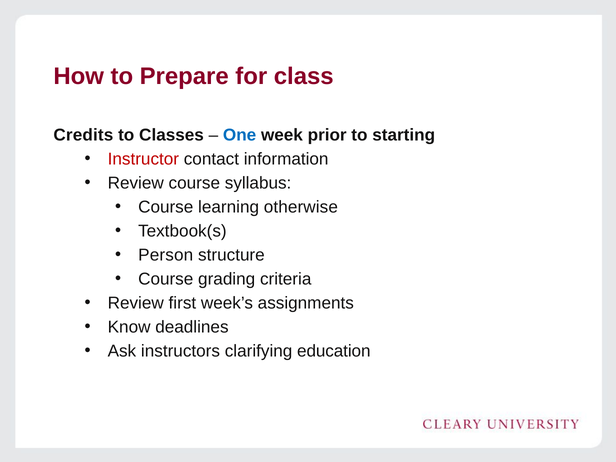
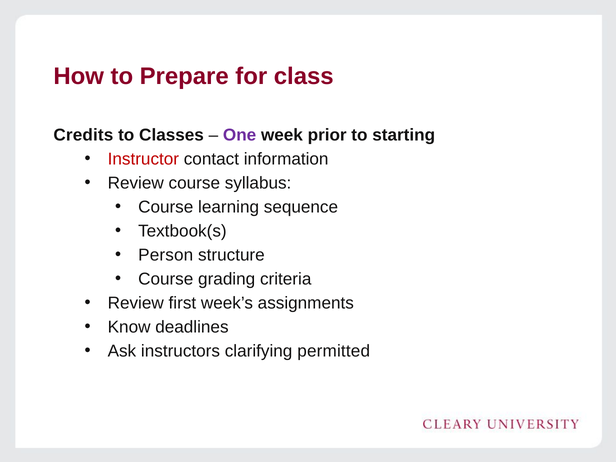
One colour: blue -> purple
otherwise: otherwise -> sequence
education: education -> permitted
